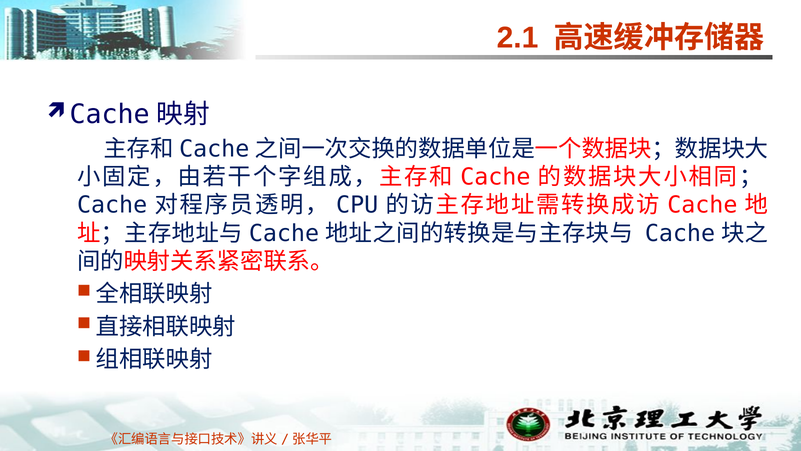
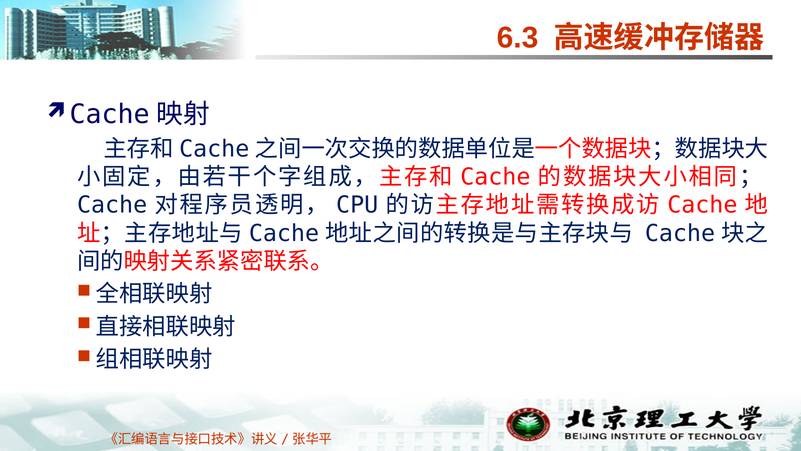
2.1: 2.1 -> 6.3
